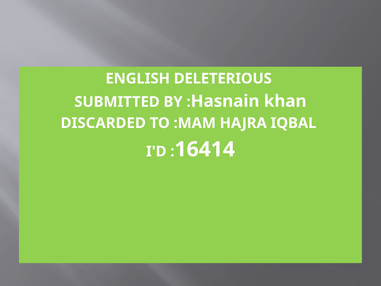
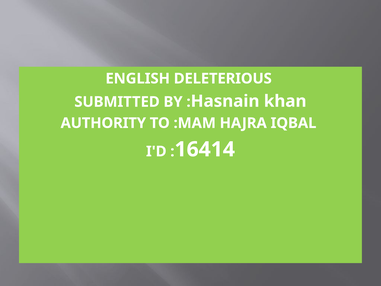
DISCARDED: DISCARDED -> AUTHORITY
